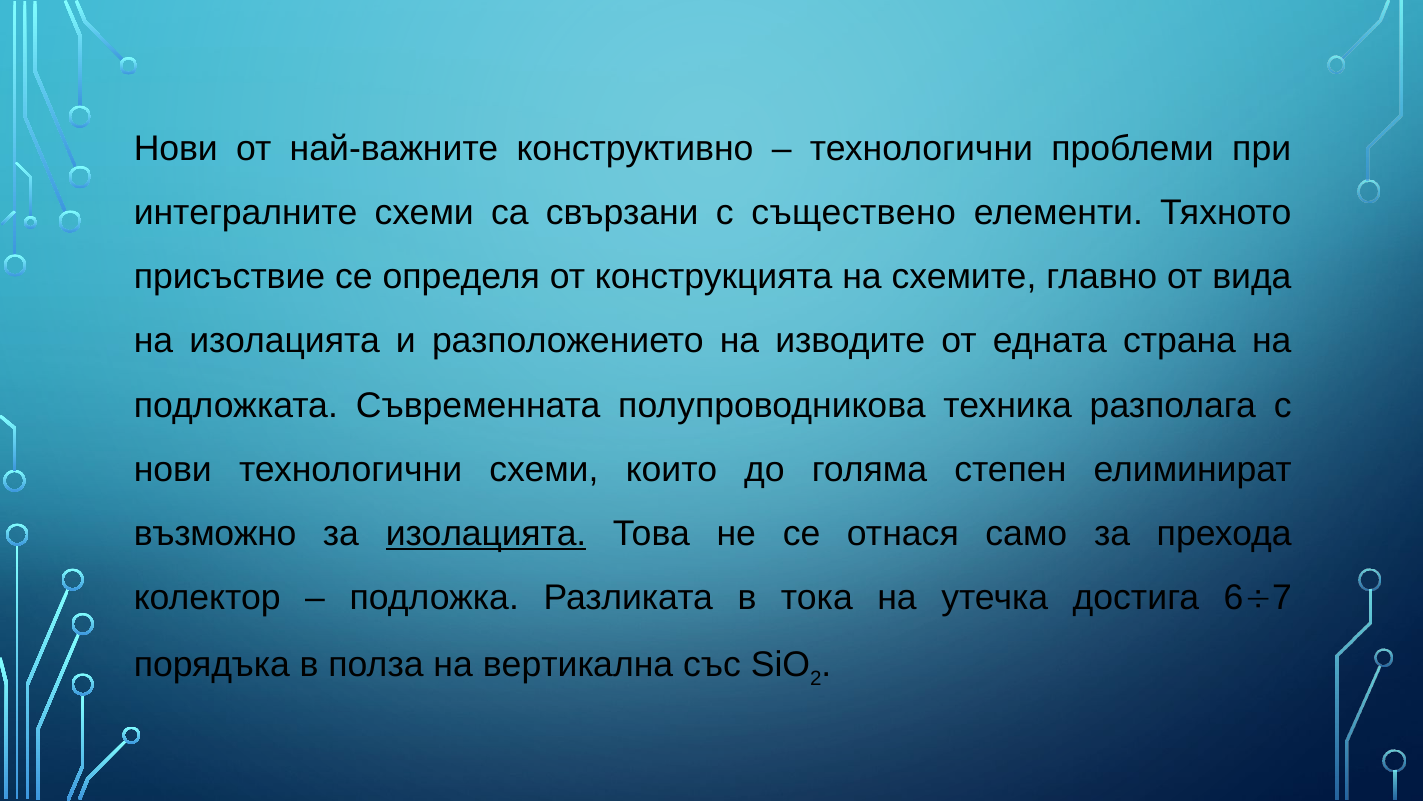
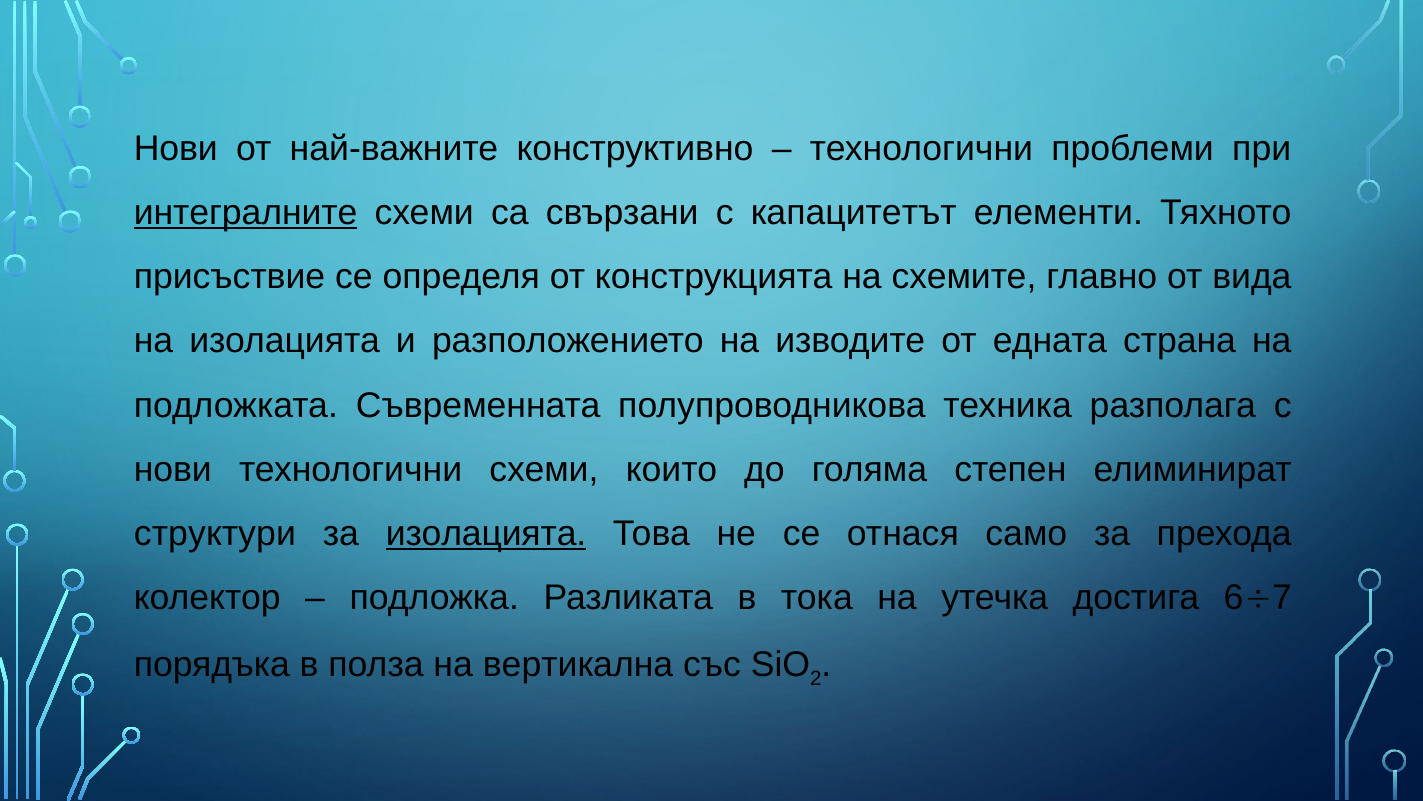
интегралните underline: none -> present
съществено: съществено -> капацитетът
възможно: възможно -> структури
